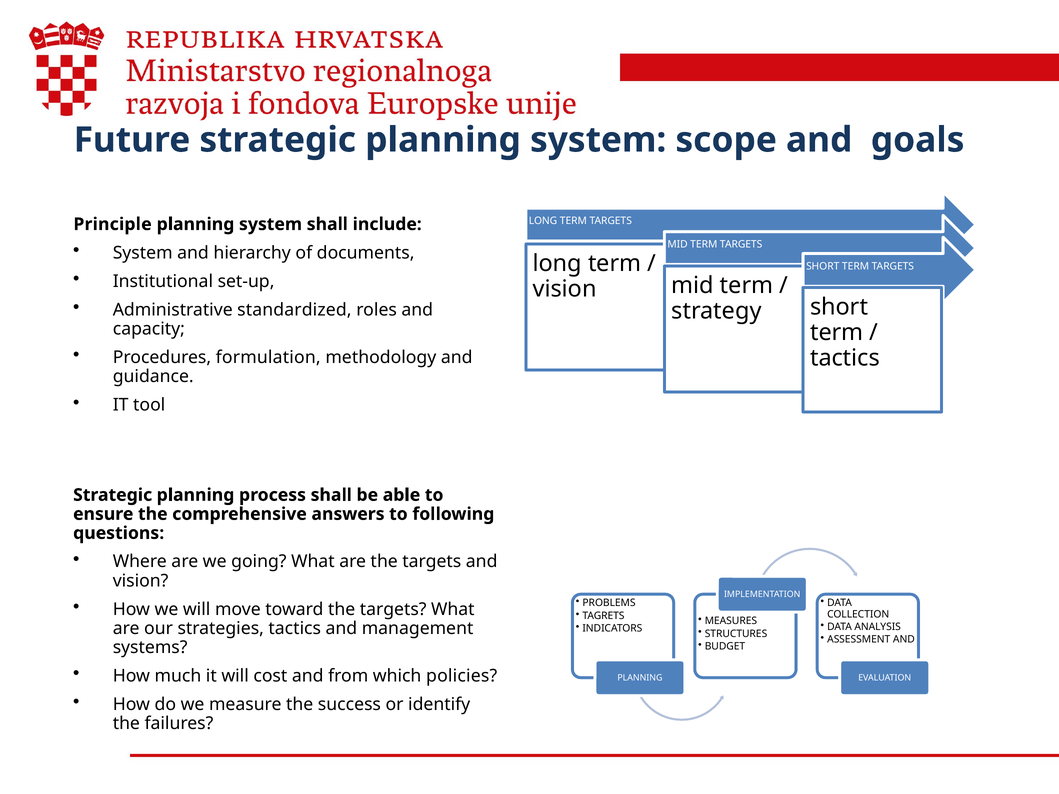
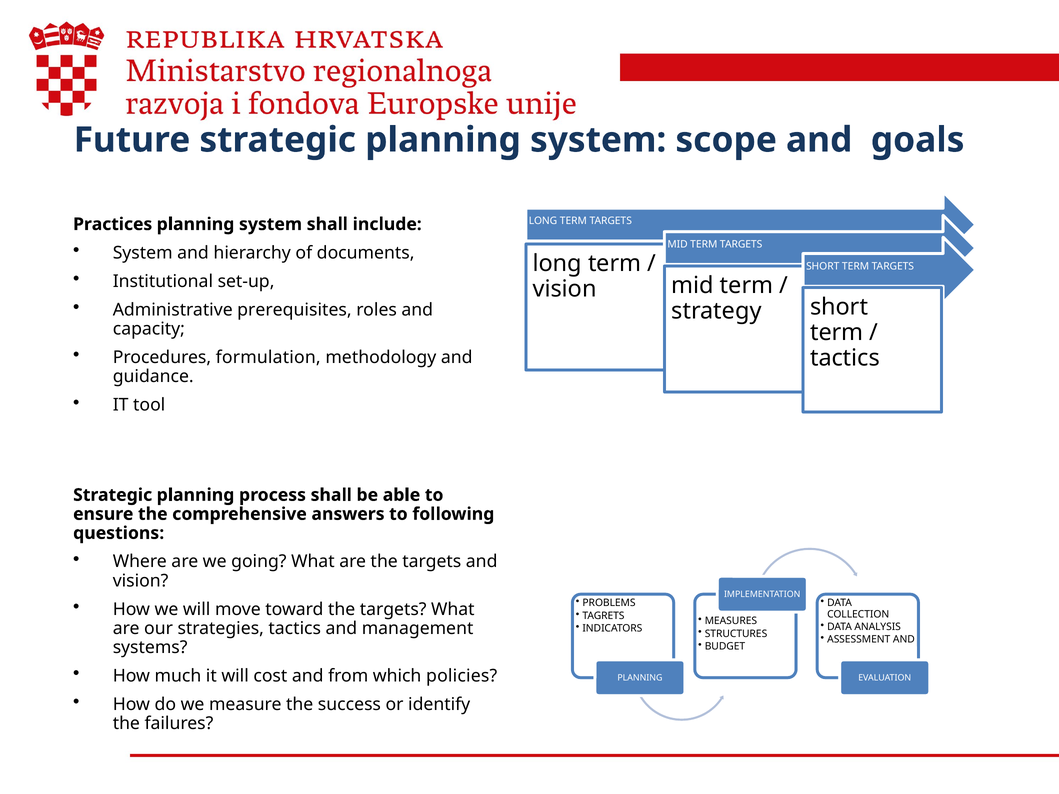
Principle: Principle -> Practices
standardized: standardized -> prerequisites
